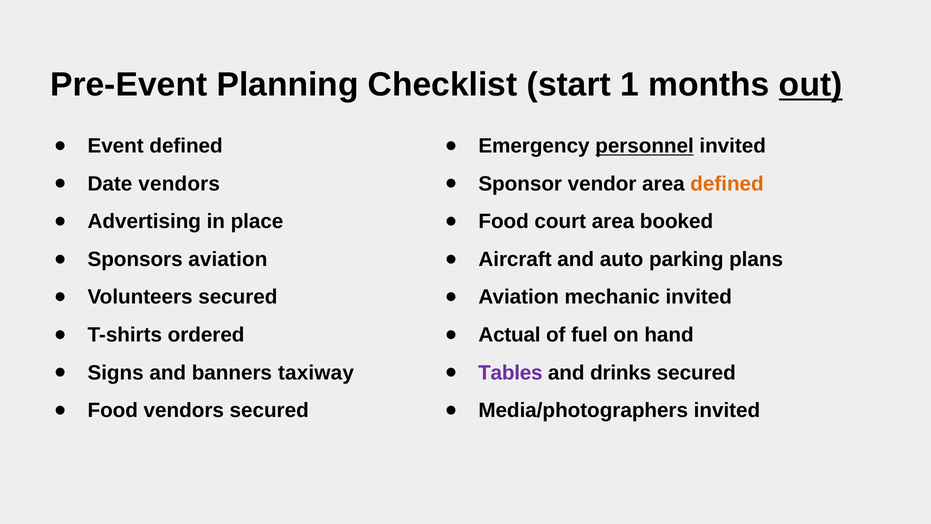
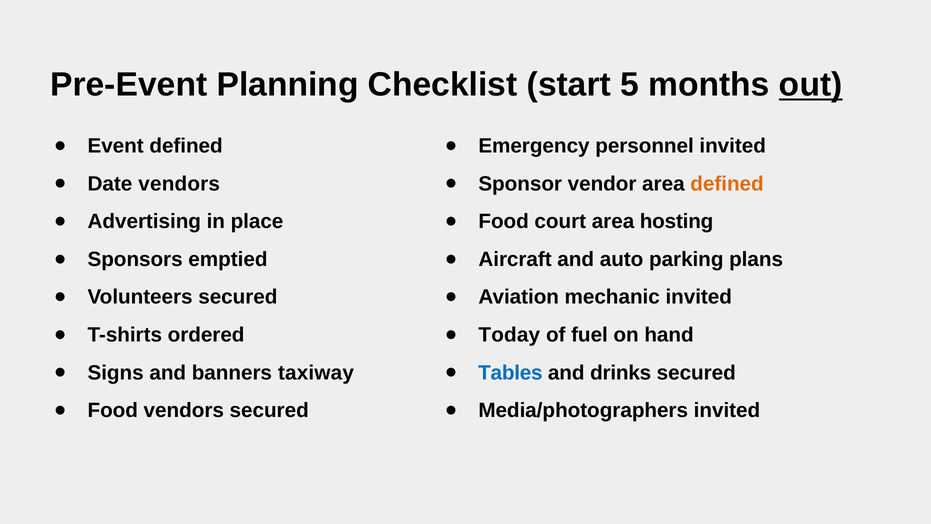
1: 1 -> 5
personnel underline: present -> none
booked: booked -> hosting
Sponsors aviation: aviation -> emptied
Actual: Actual -> Today
Tables colour: purple -> blue
